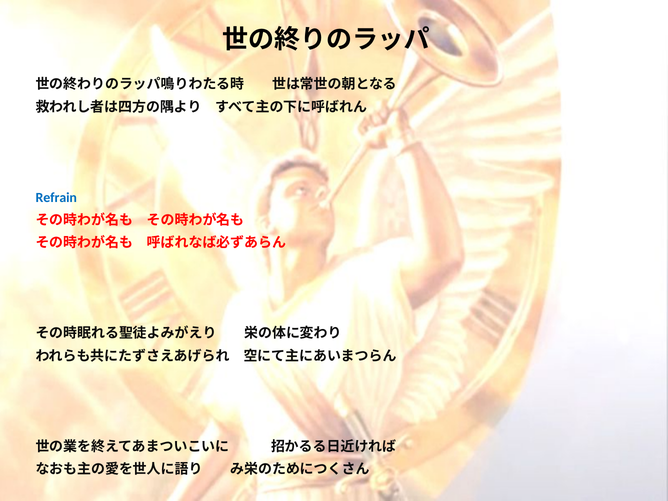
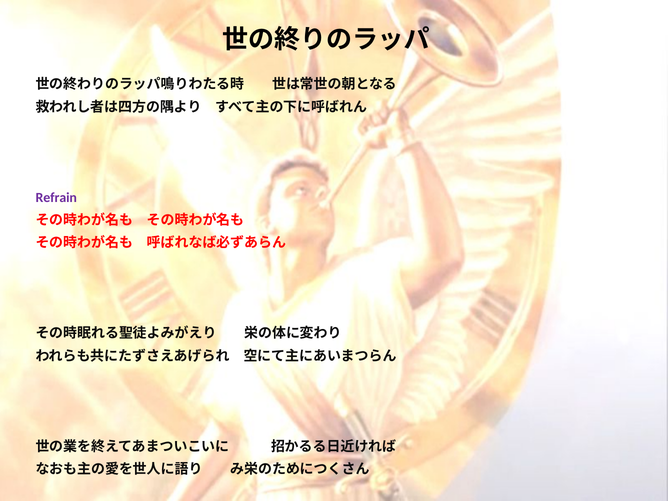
Refrain colour: blue -> purple
